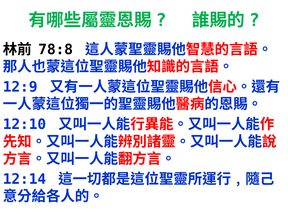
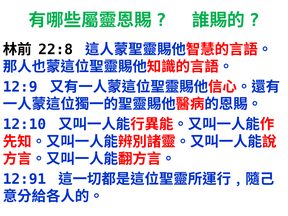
78:8: 78:8 -> 22:8
12:14: 12:14 -> 12:91
